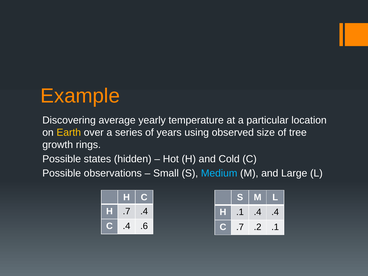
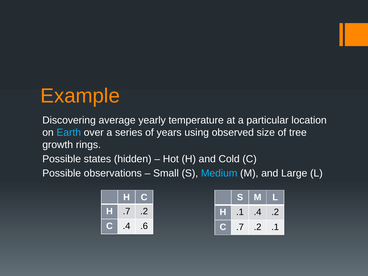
Earth colour: yellow -> light blue
H .7 .4: .4 -> .2
.4 .4: .4 -> .2
